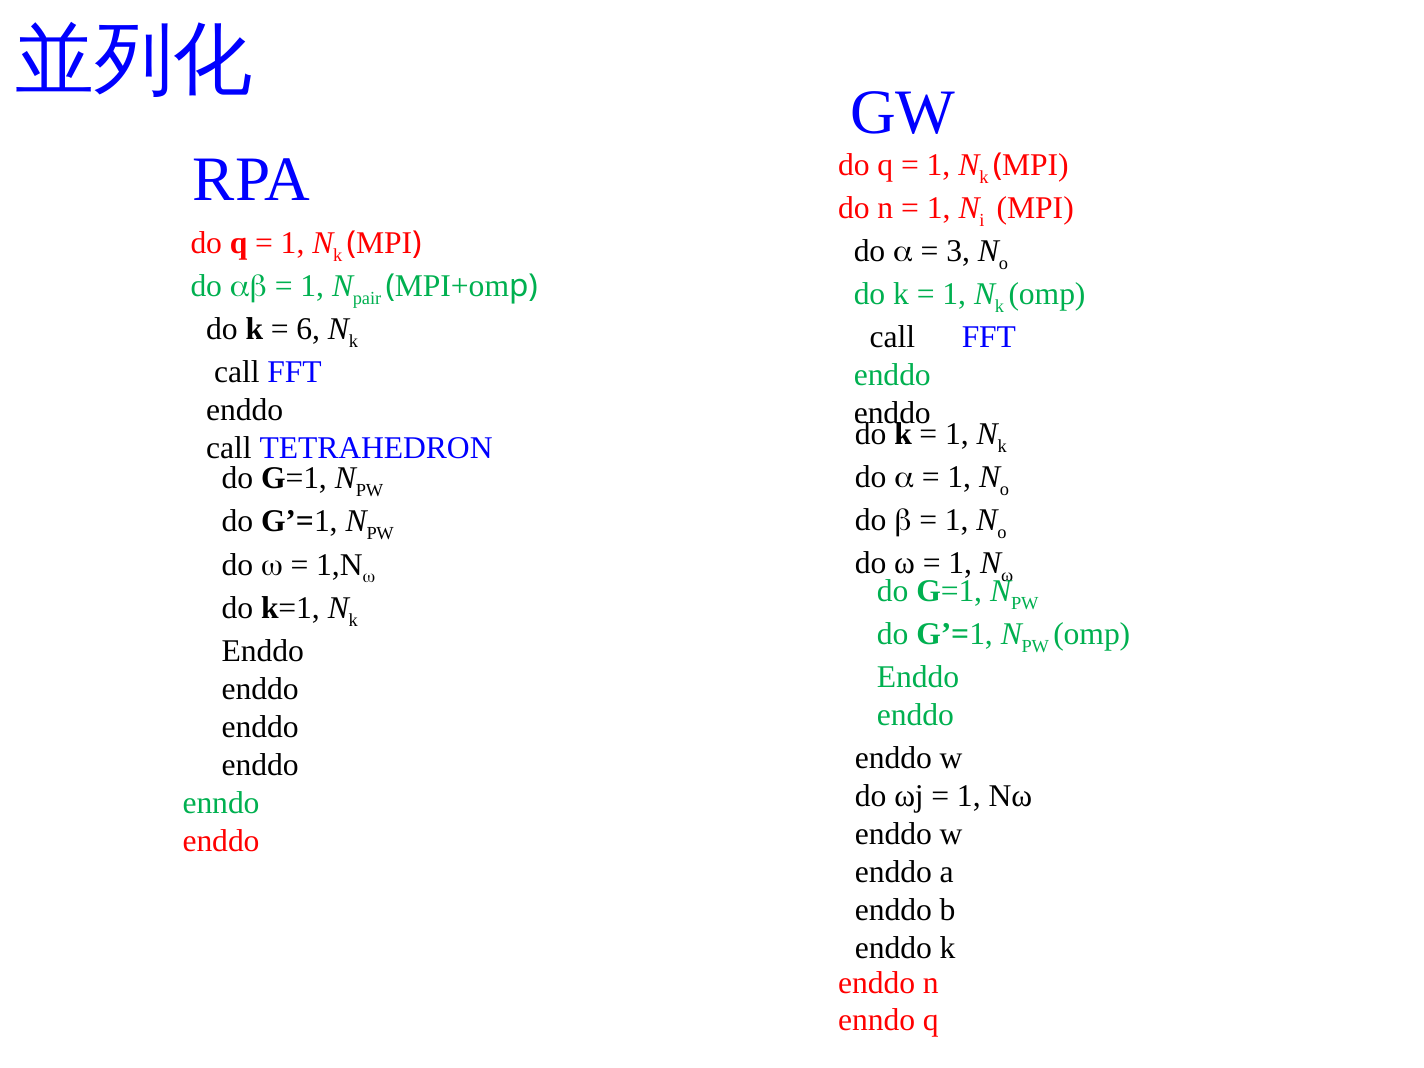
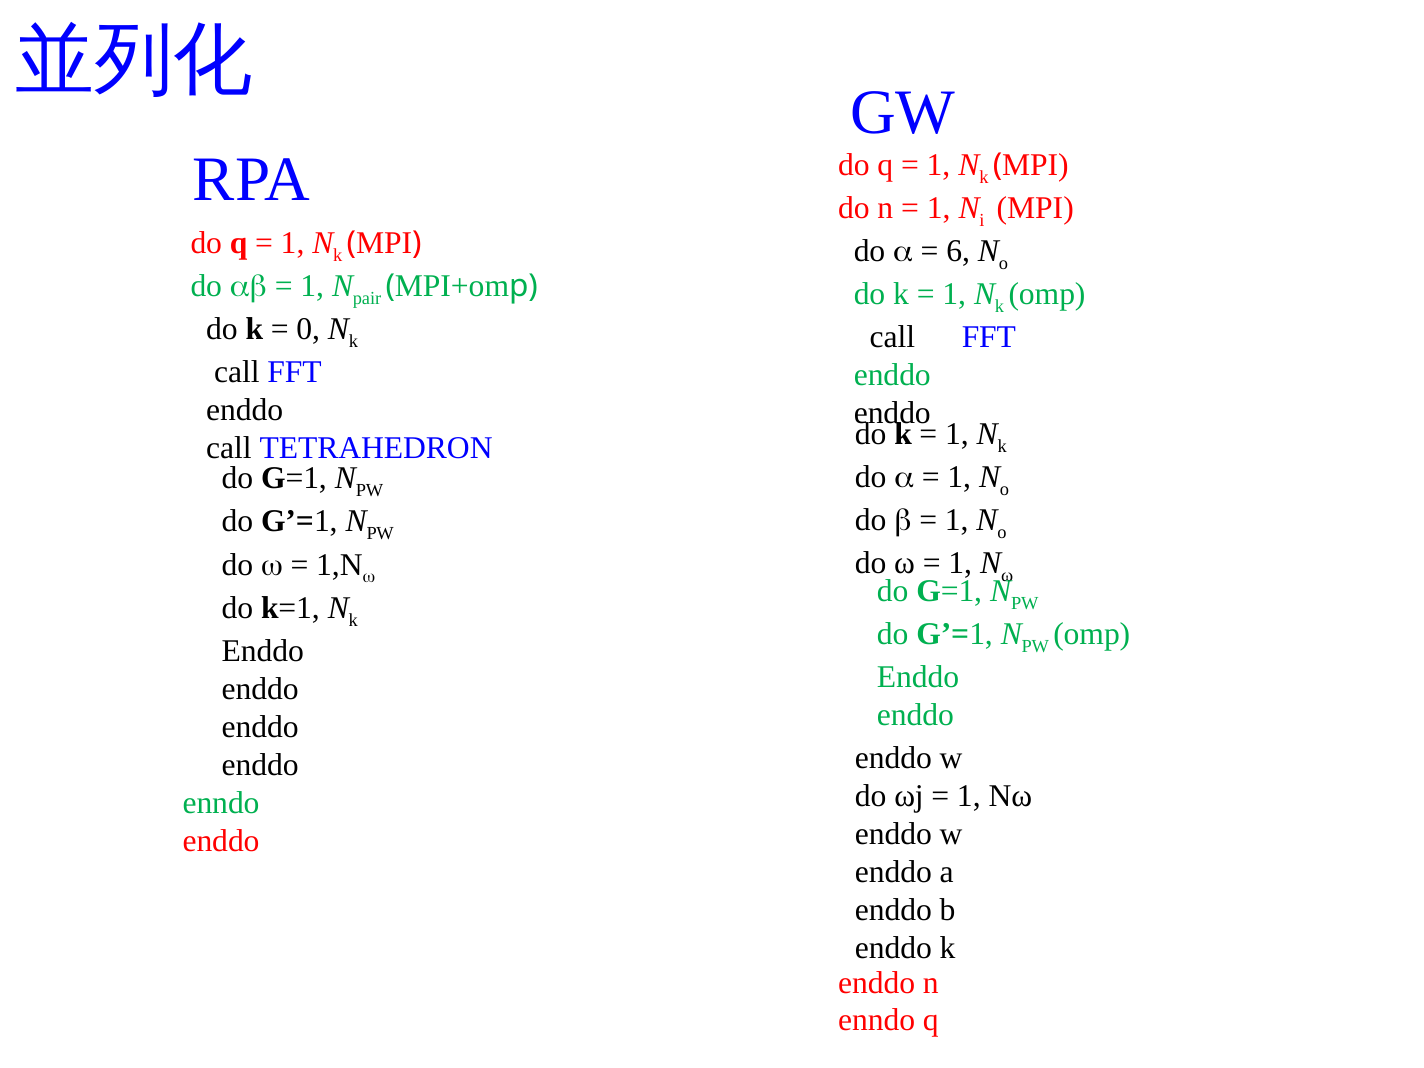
3: 3 -> 6
6: 6 -> 0
